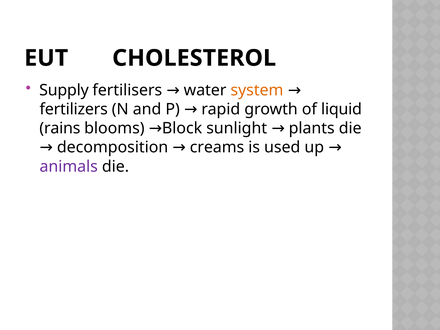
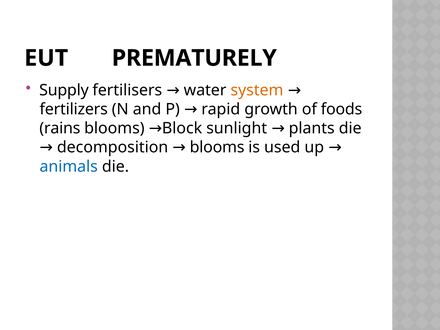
CHOLESTEROL: CHOLESTEROL -> PREMATURELY
liquid: liquid -> foods
decomposition creams: creams -> blooms
animals colour: purple -> blue
